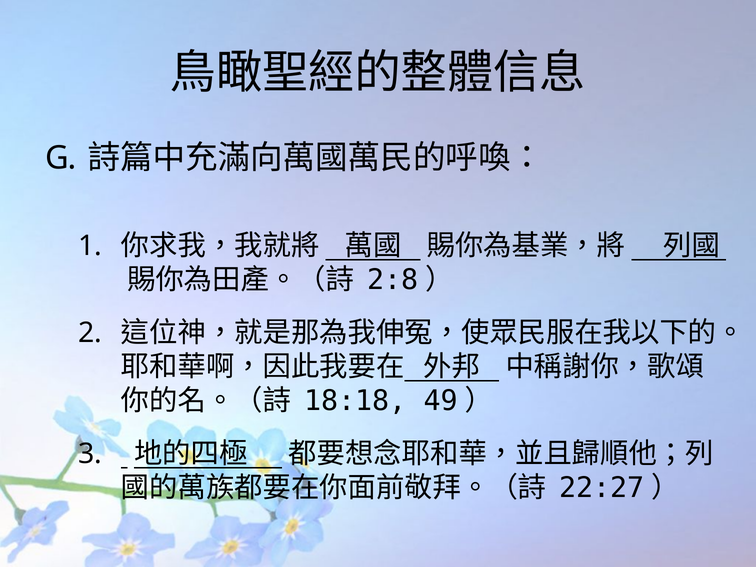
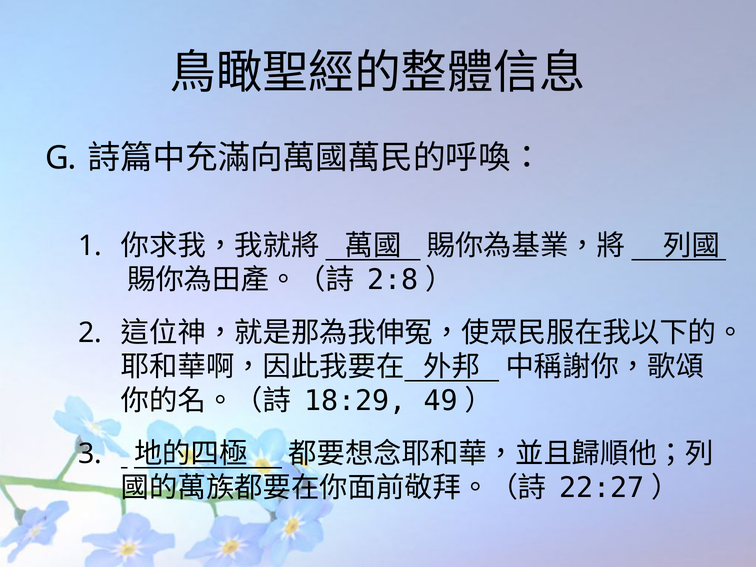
18:18: 18:18 -> 18:29
